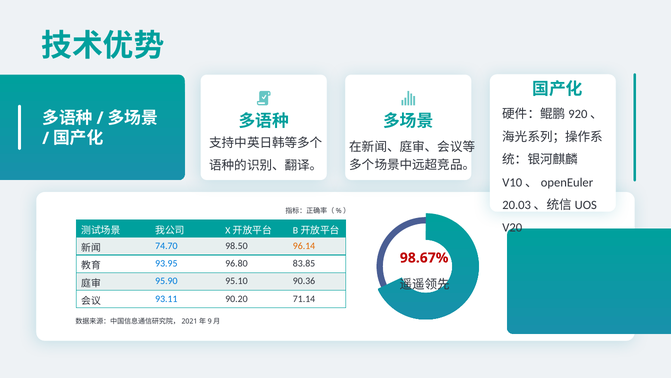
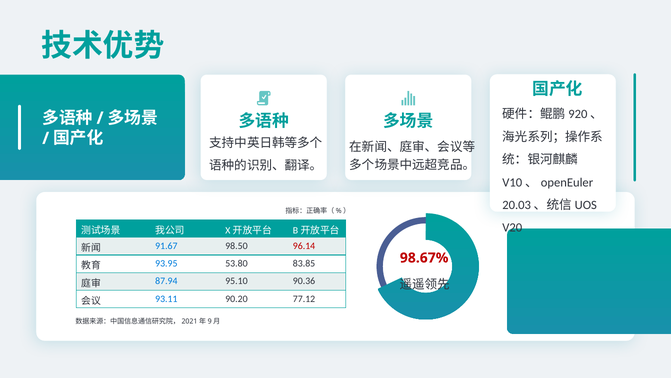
74.70: 74.70 -> 91.67
96.14 colour: orange -> red
96.80: 96.80 -> 53.80
95.90: 95.90 -> 87.94
71.14: 71.14 -> 77.12
